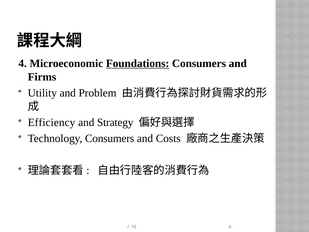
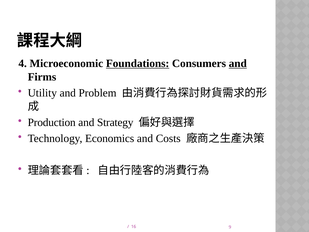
and at (238, 63) underline: none -> present
Efficiency: Efficiency -> Production
Technology Consumers: Consumers -> Economics
